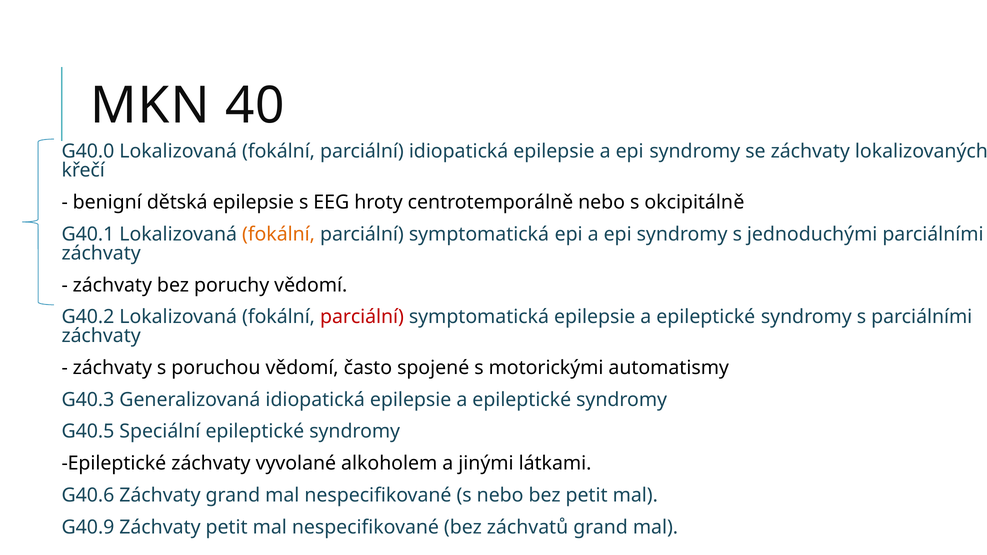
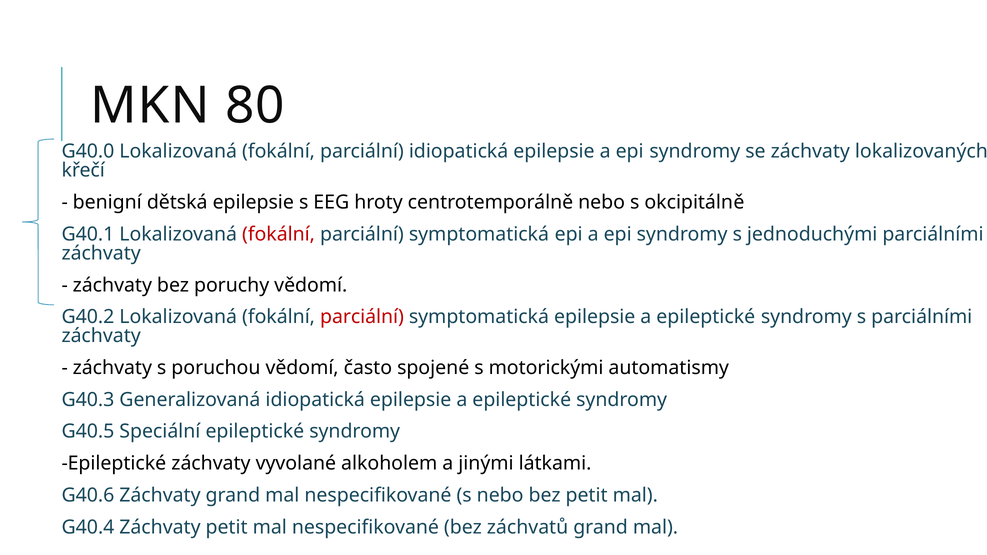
40: 40 -> 80
fokální at (279, 234) colour: orange -> red
G40.9: G40.9 -> G40.4
